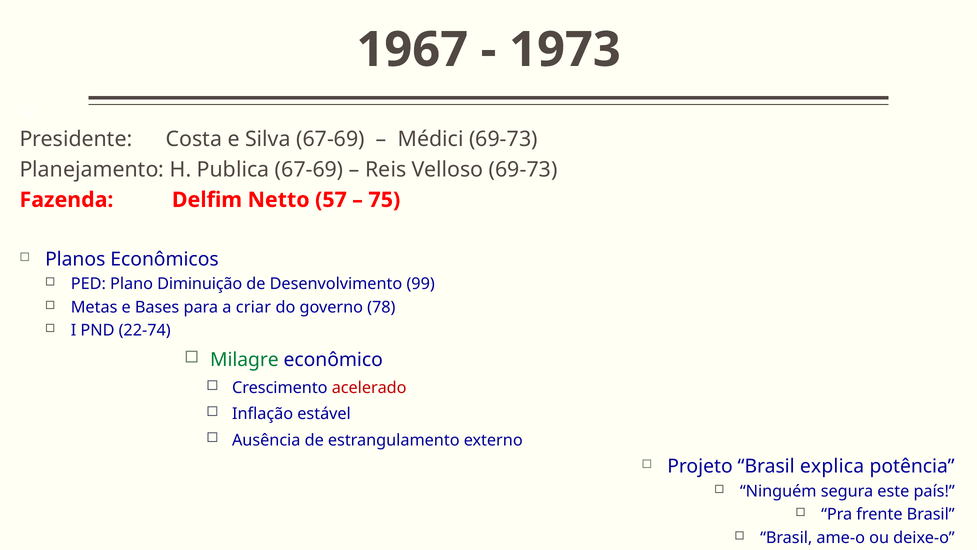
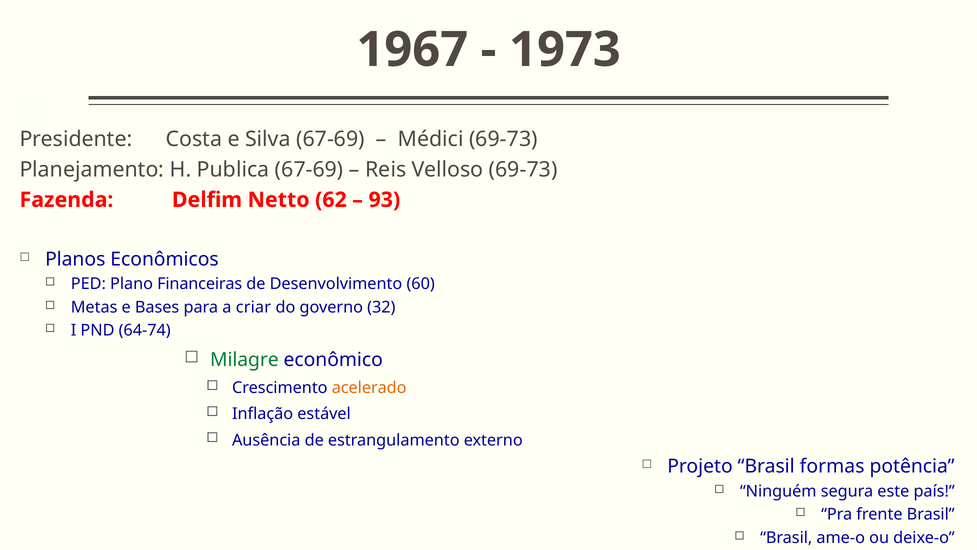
57: 57 -> 62
75: 75 -> 93
Diminuição: Diminuição -> Financeiras
99: 99 -> 60
78: 78 -> 32
22-74: 22-74 -> 64-74
acelerado colour: red -> orange
explica: explica -> formas
